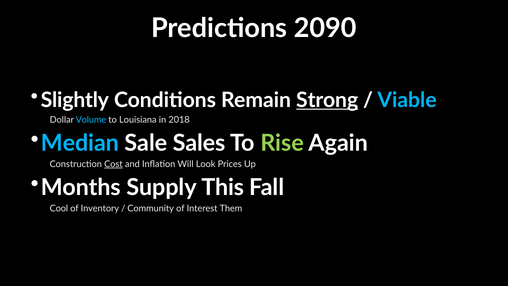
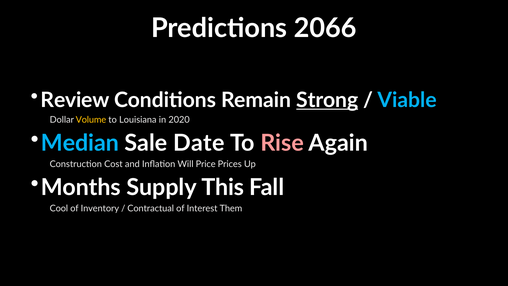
2090: 2090 -> 2066
Slightly: Slightly -> Review
Volume colour: light blue -> yellow
2018: 2018 -> 2020
Sales: Sales -> Date
Rise colour: light green -> pink
Cost underline: present -> none
Look: Look -> Price
Community: Community -> Contractual
